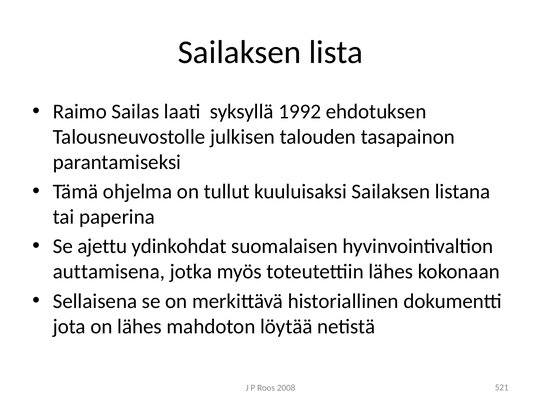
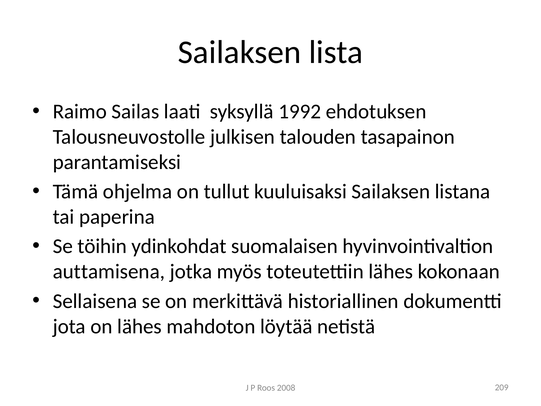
ajettu: ajettu -> töihin
521: 521 -> 209
